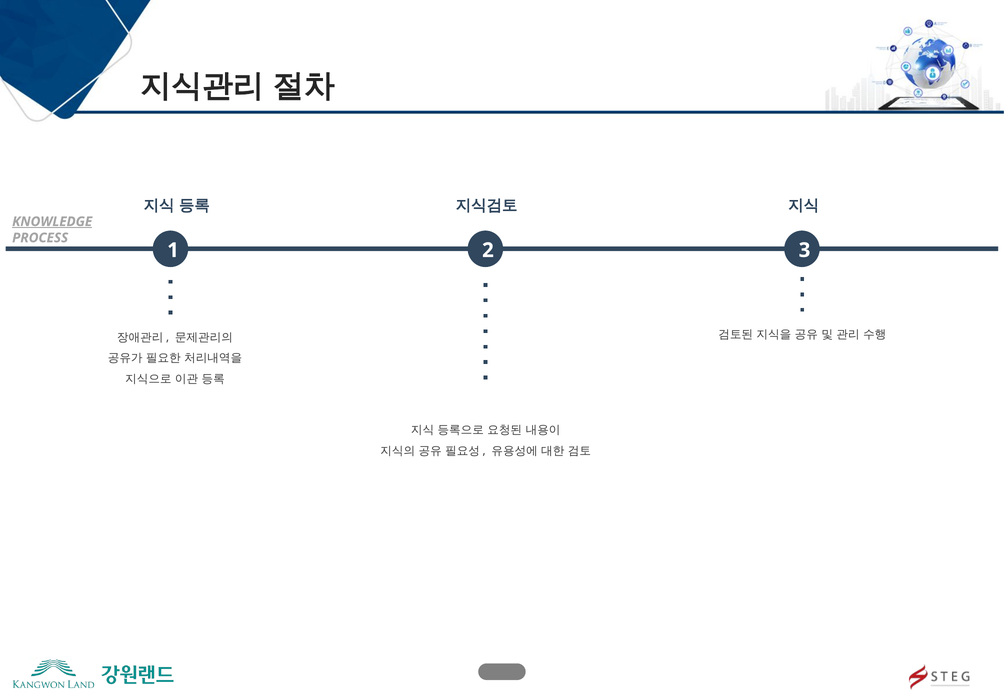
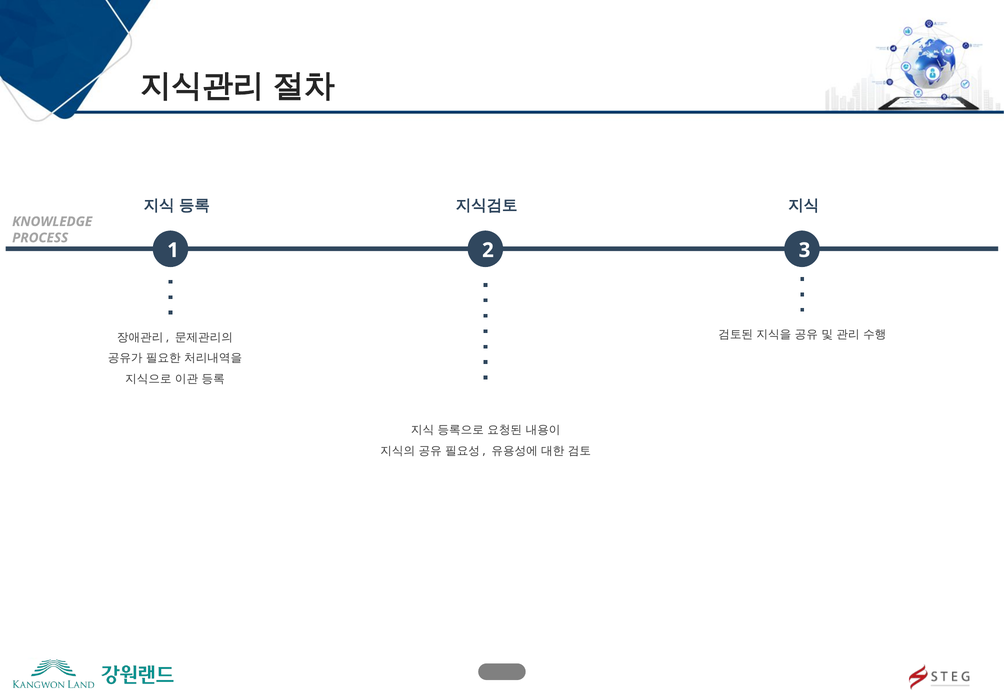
KNOWLEDGE underline: present -> none
